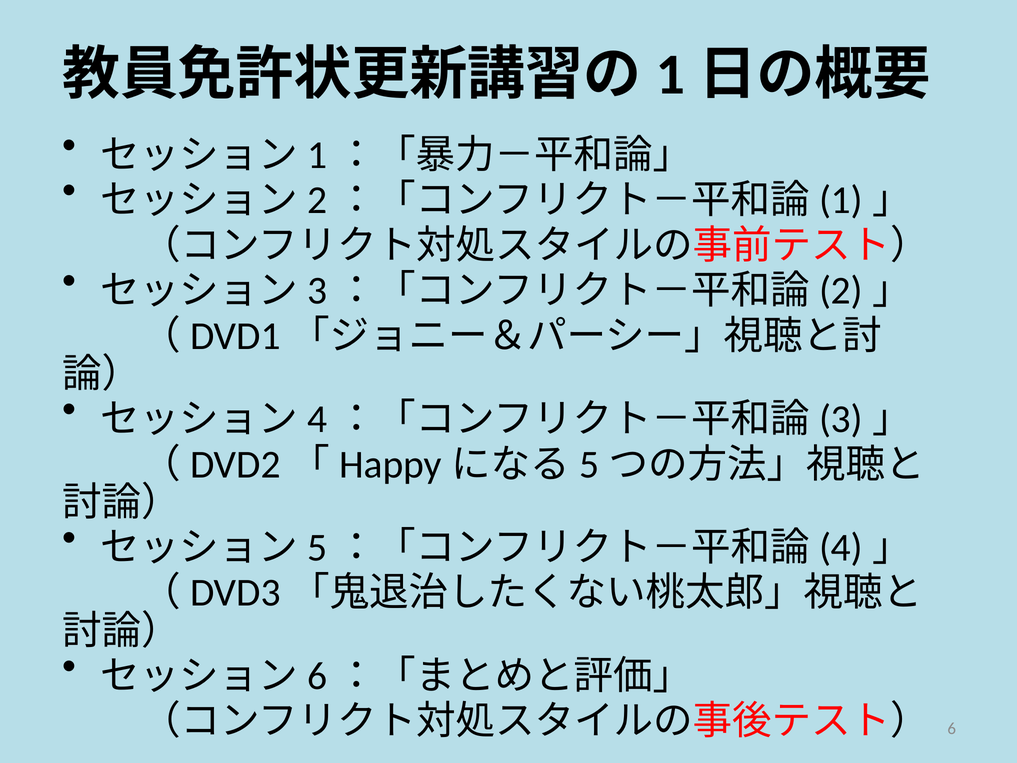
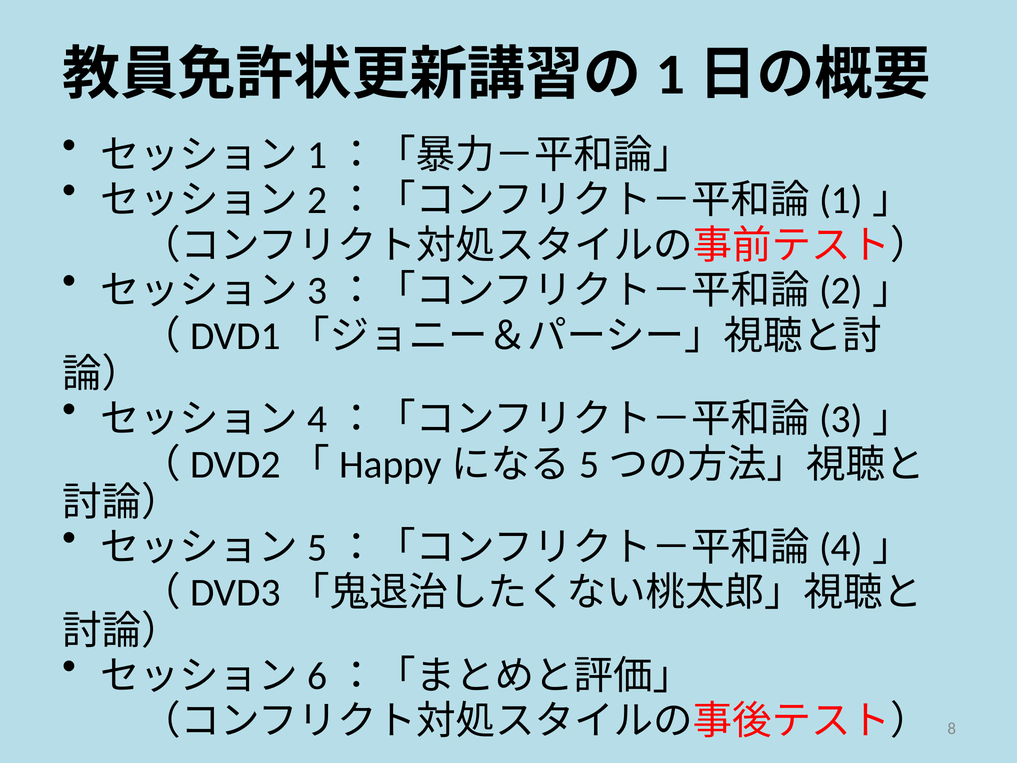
6: 6 -> 8
